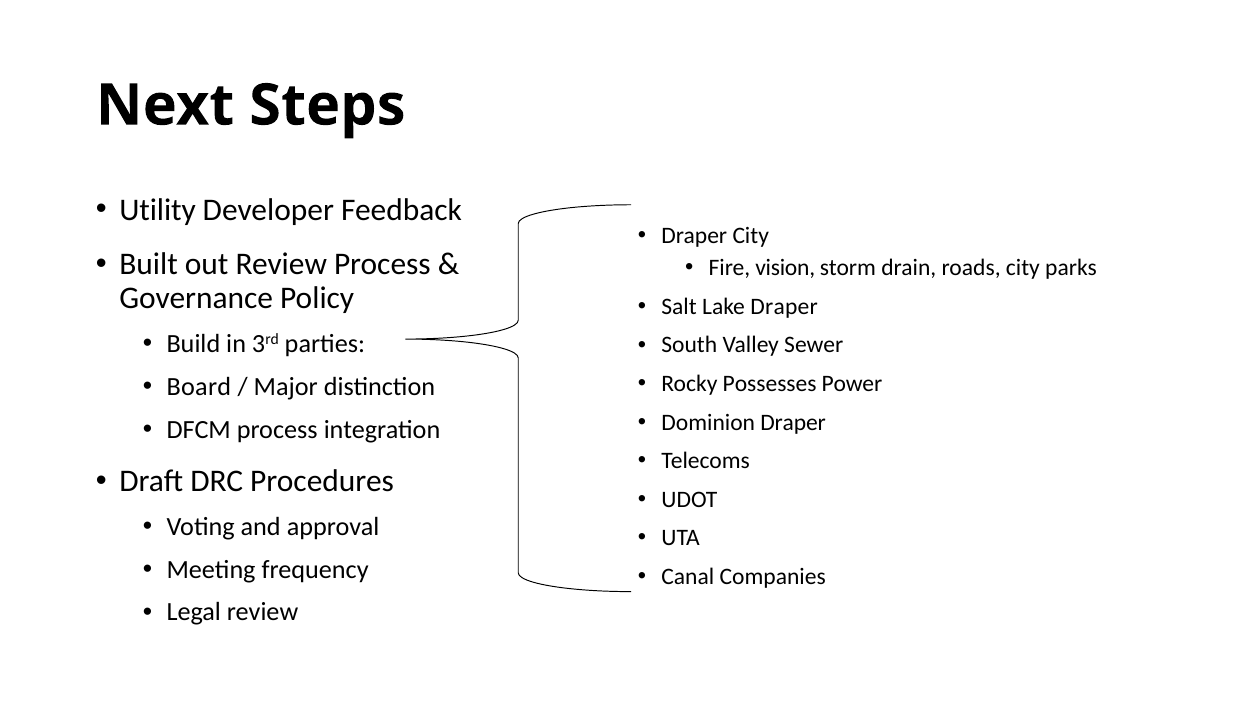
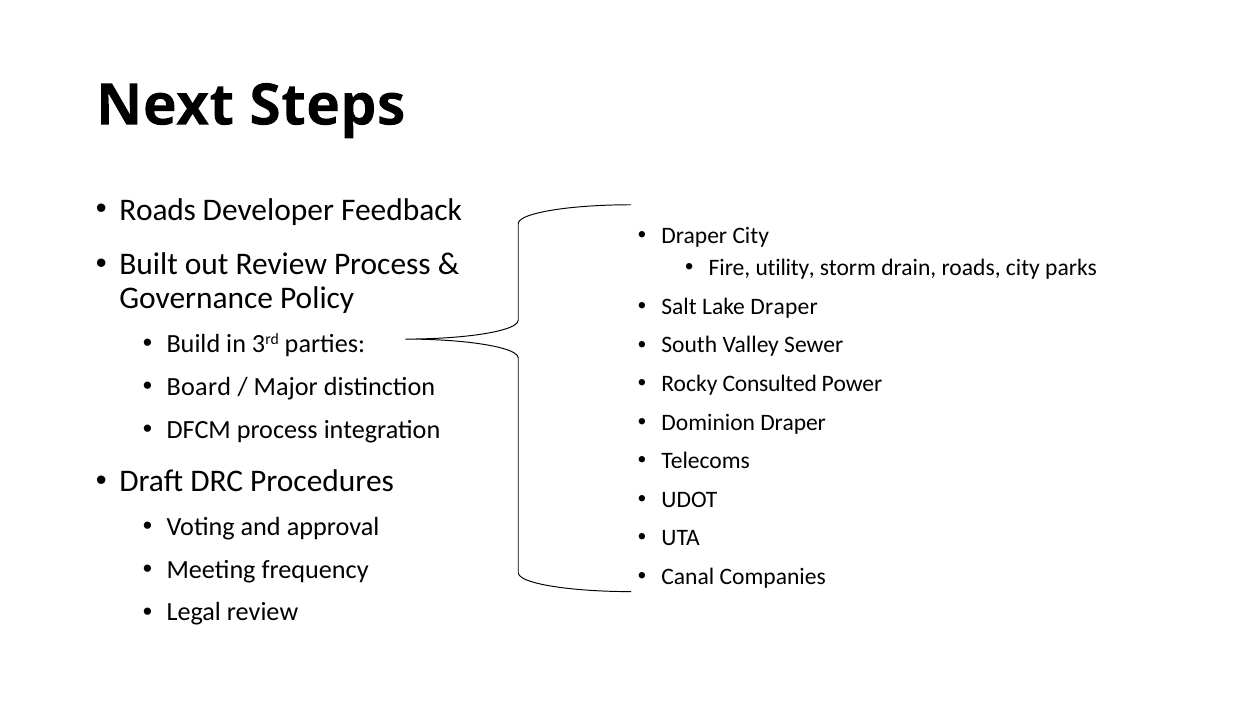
Utility at (158, 210): Utility -> Roads
vision: vision -> utility
Possesses: Possesses -> Consulted
